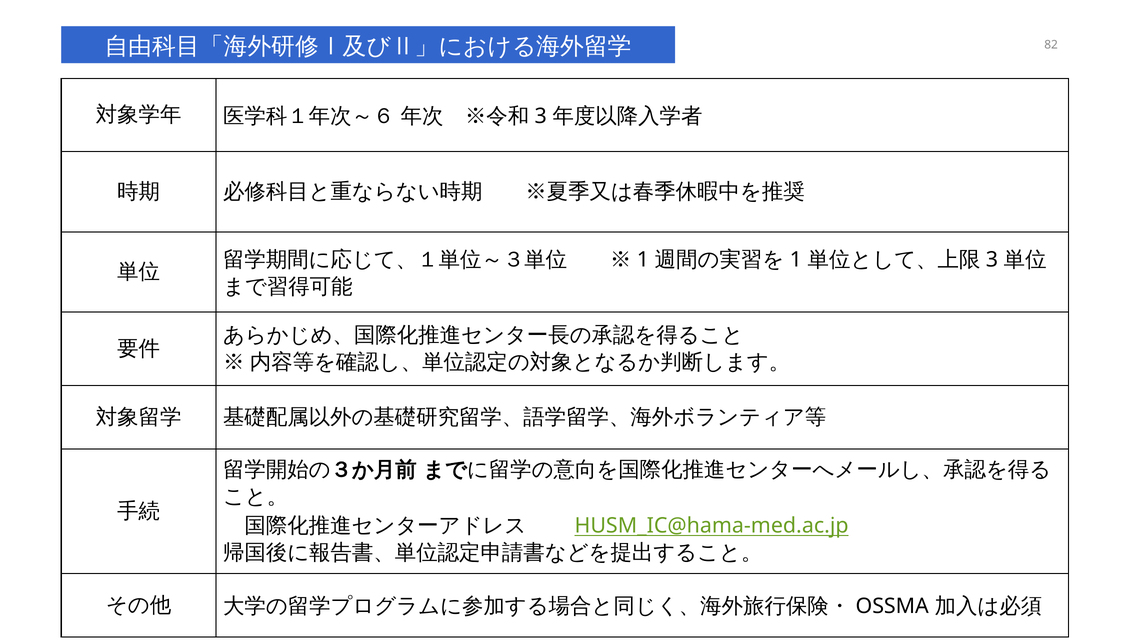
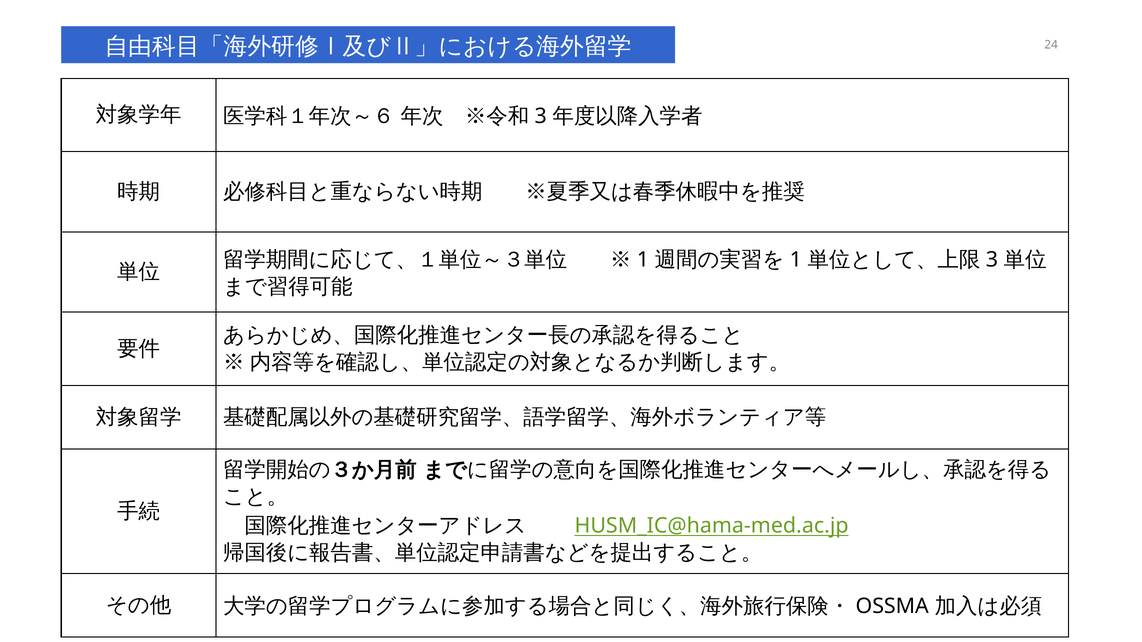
82: 82 -> 24
